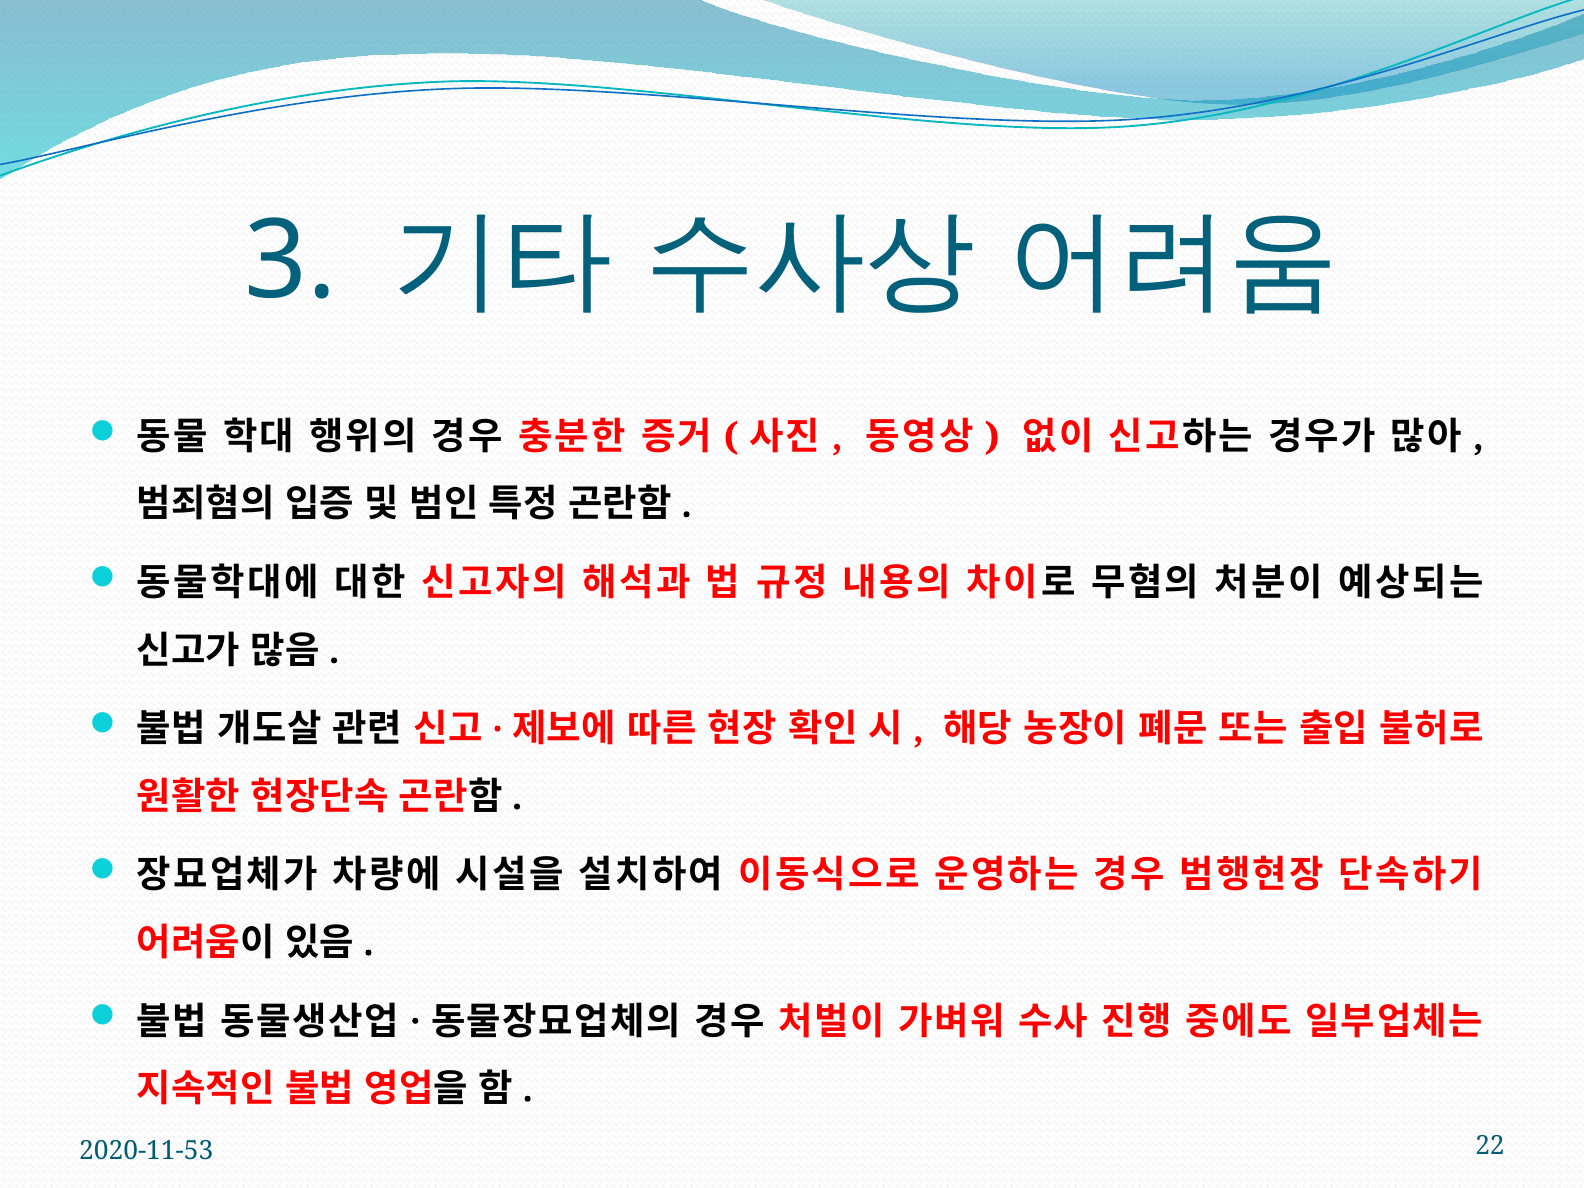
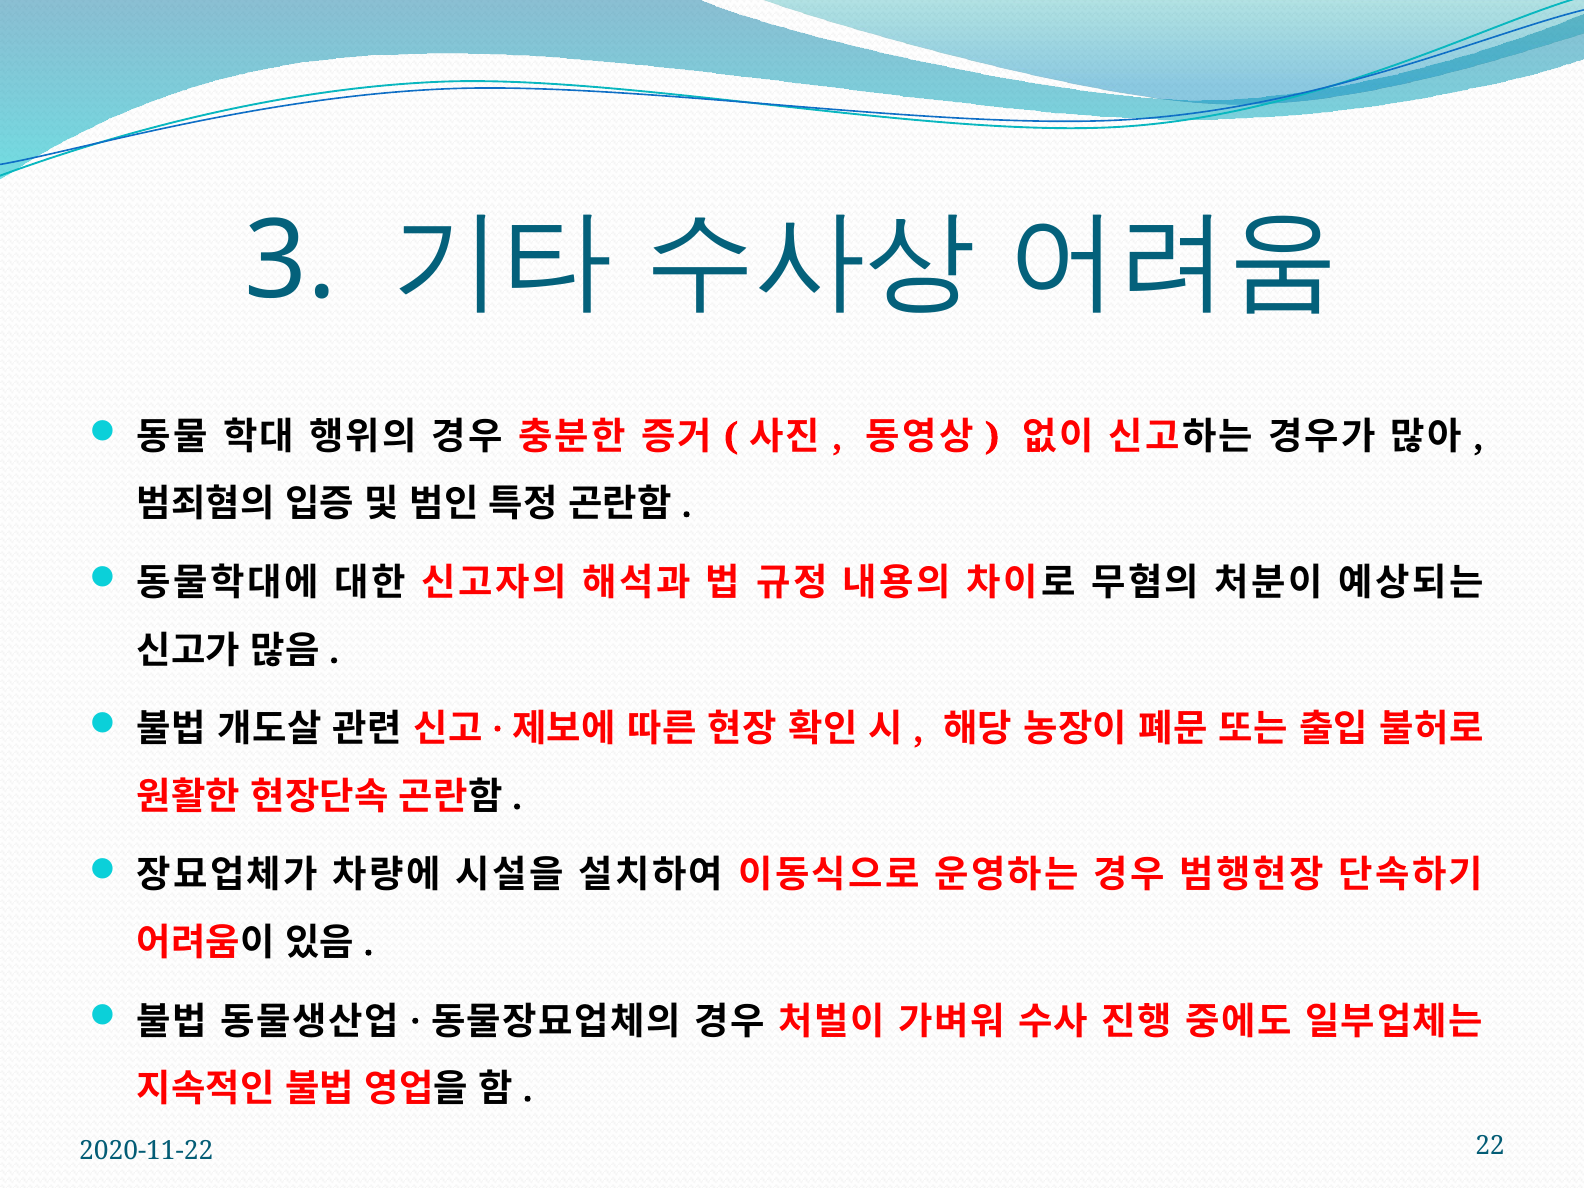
2020-11-53: 2020-11-53 -> 2020-11-22
